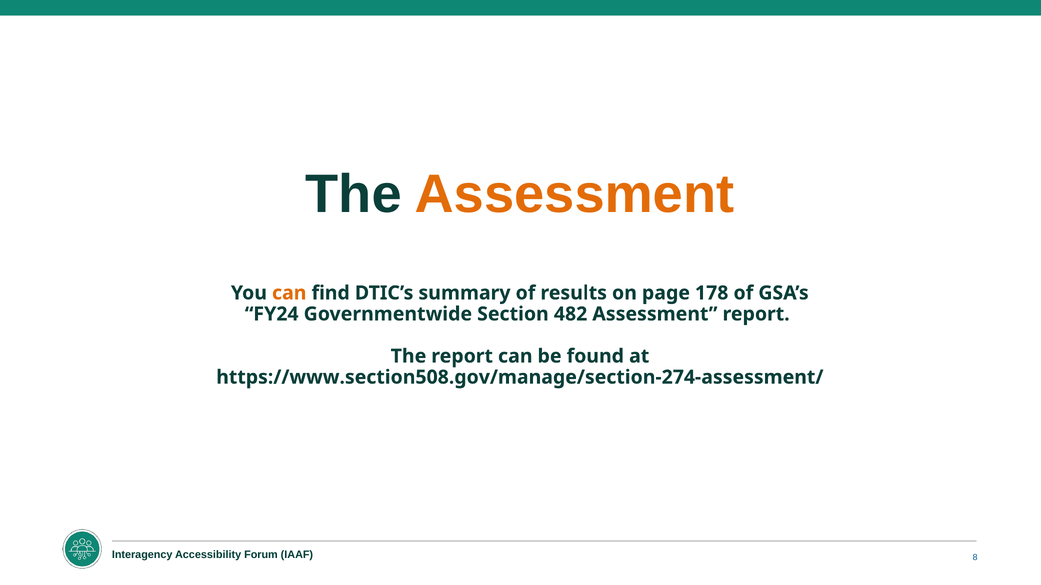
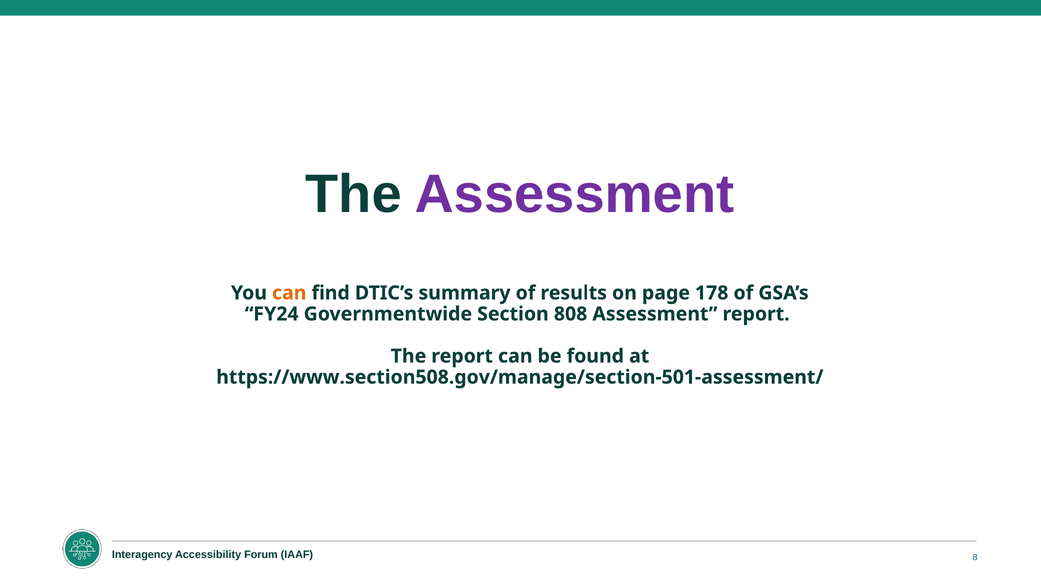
Assessment at (574, 195) colour: orange -> purple
482: 482 -> 808
https://www.section508.gov/manage/section-274-assessment/: https://www.section508.gov/manage/section-274-assessment/ -> https://www.section508.gov/manage/section-501-assessment/
